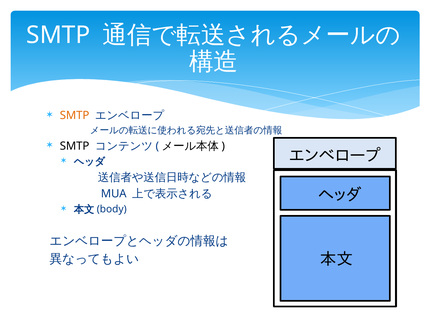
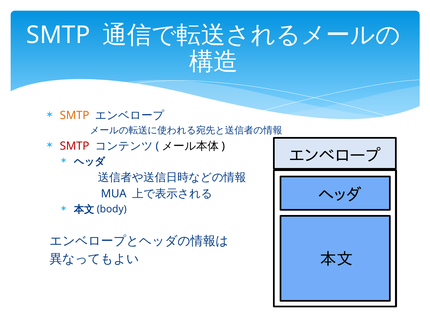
SMTP at (75, 146) colour: black -> red
